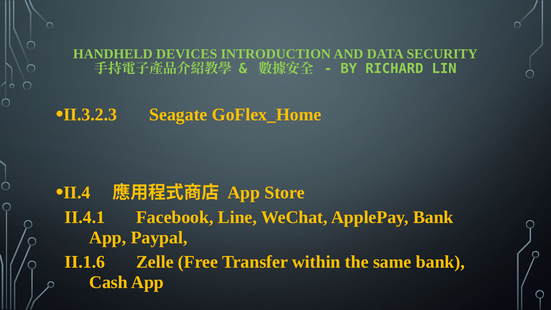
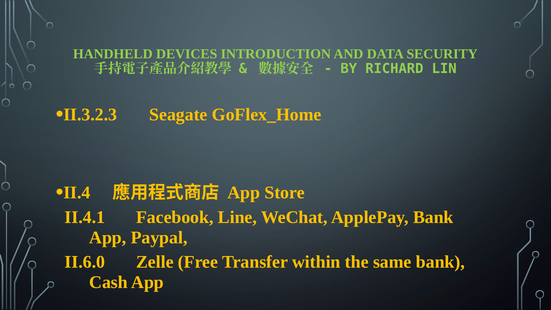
II.1.6: II.1.6 -> II.6.0
